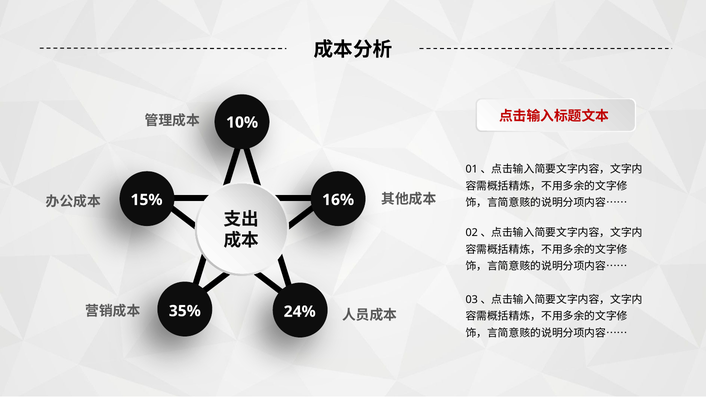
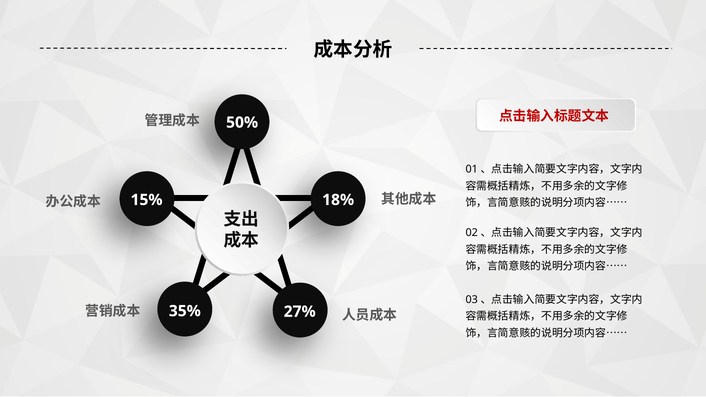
10%: 10% -> 50%
16%: 16% -> 18%
24%: 24% -> 27%
